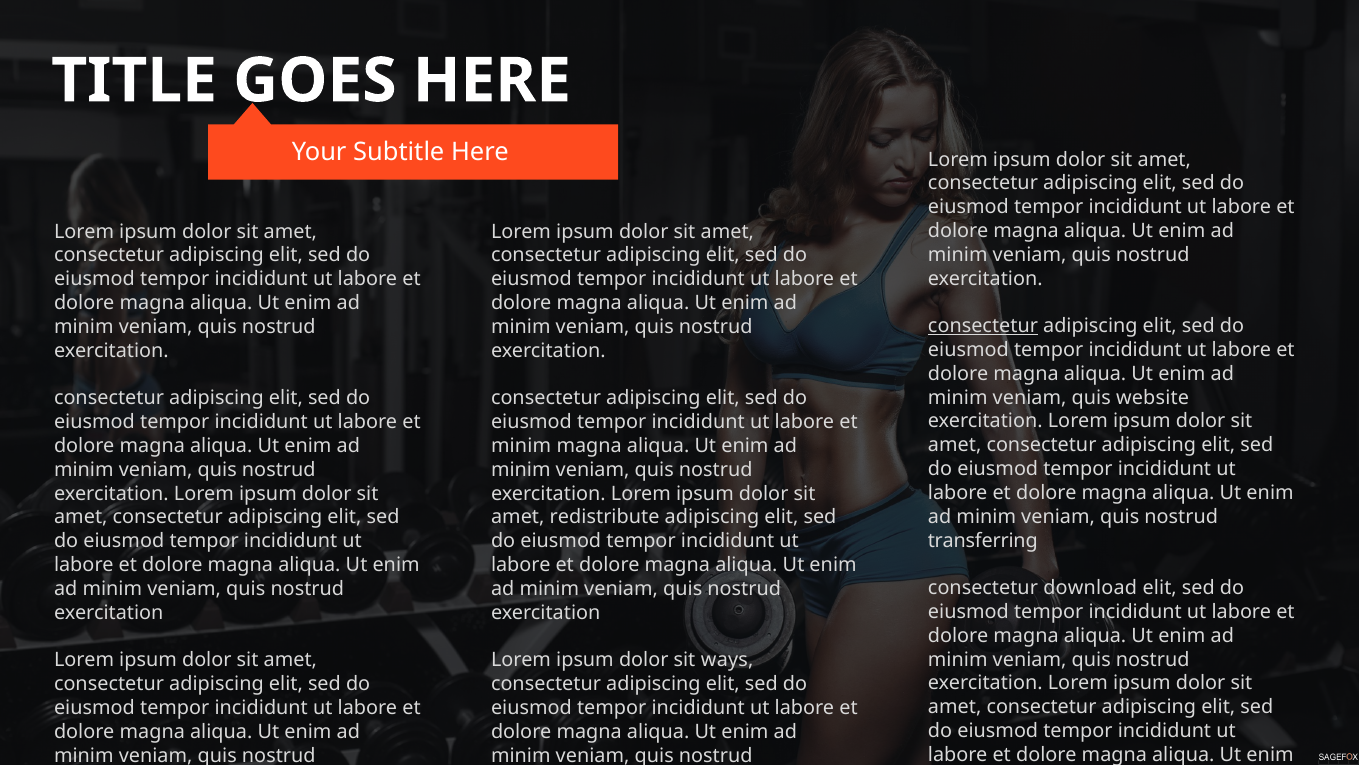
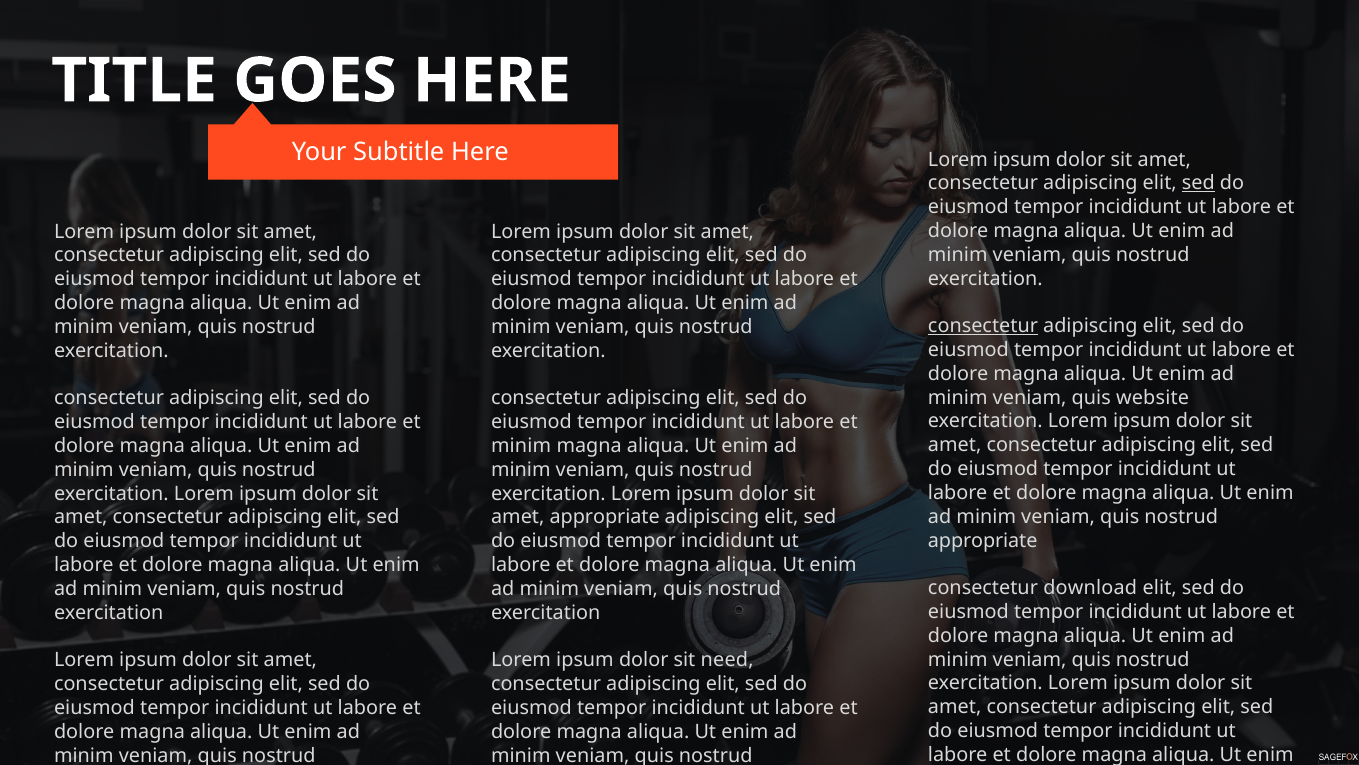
sed at (1198, 183) underline: none -> present
amet redistribute: redistribute -> appropriate
transferring at (983, 540): transferring -> appropriate
ways: ways -> need
